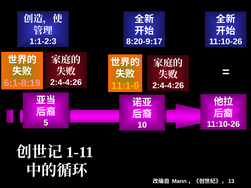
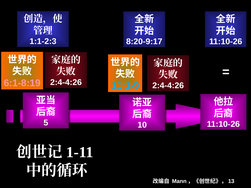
11:1-9 colour: yellow -> light blue
